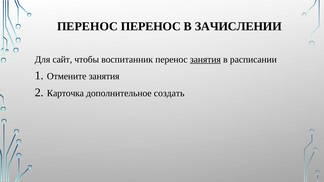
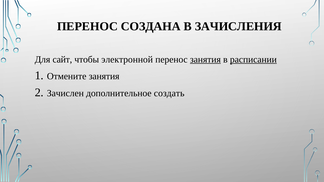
ПЕРЕНОС ПЕРЕНОС: ПЕРЕНОС -> СОЗДАНА
ЗАЧИСЛЕНИИ: ЗАЧИСЛЕНИИ -> ЗАЧИСЛЕНИЯ
воспитанник: воспитанник -> электронной
расписании underline: none -> present
Карточка: Карточка -> Зачислен
